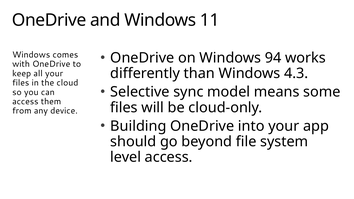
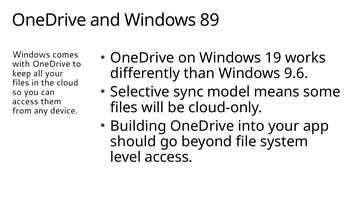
11: 11 -> 89
94: 94 -> 19
4.3: 4.3 -> 9.6
